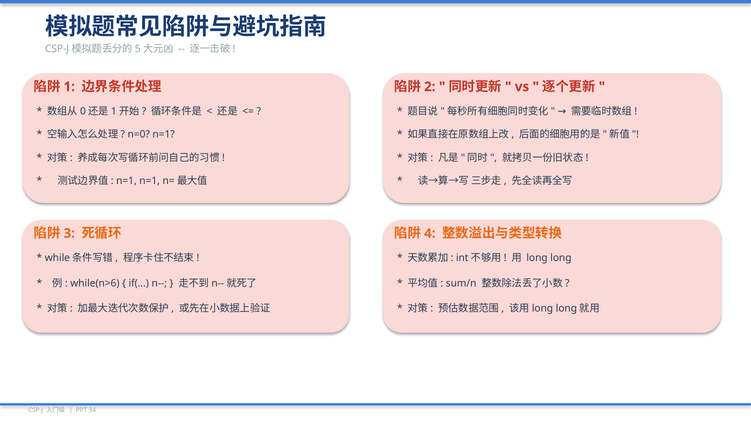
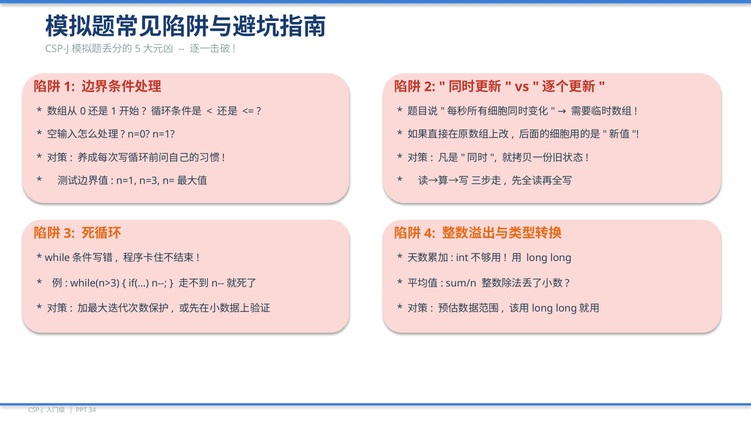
n=1 n=1: n=1 -> n=3
while(n>6: while(n>6 -> while(n>3
